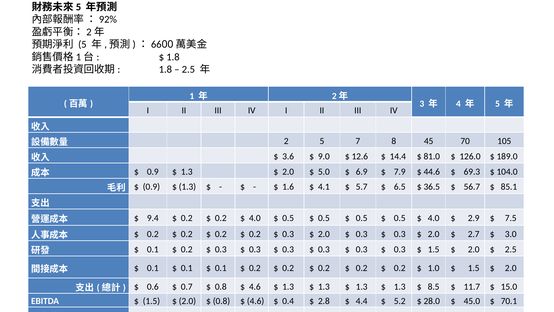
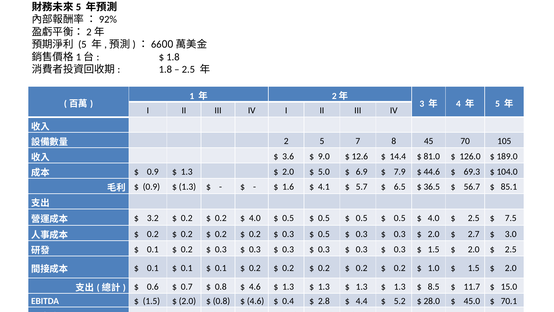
9.4: 9.4 -> 3.2
2.9 at (474, 218): 2.9 -> 2.5
2.0 at (324, 234): 2.0 -> 0.5
